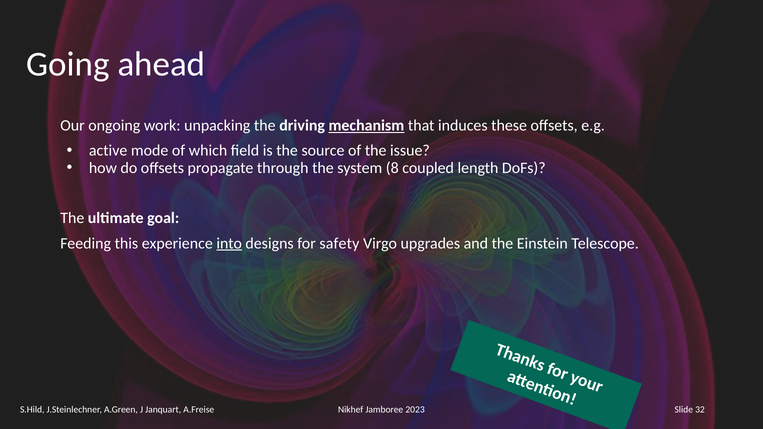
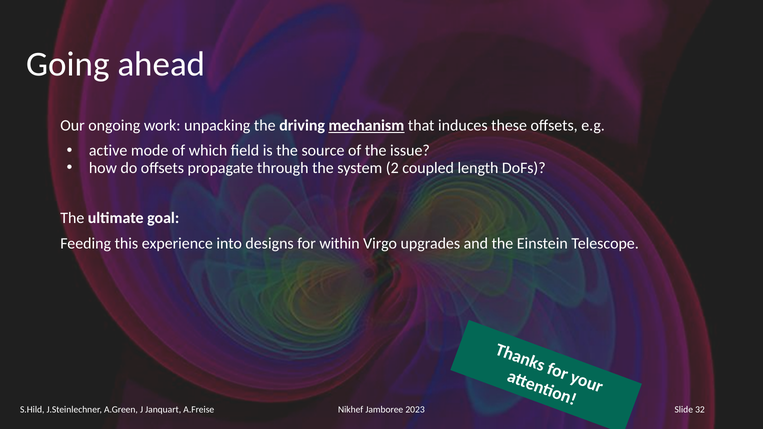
8: 8 -> 2
into underline: present -> none
safety: safety -> within
